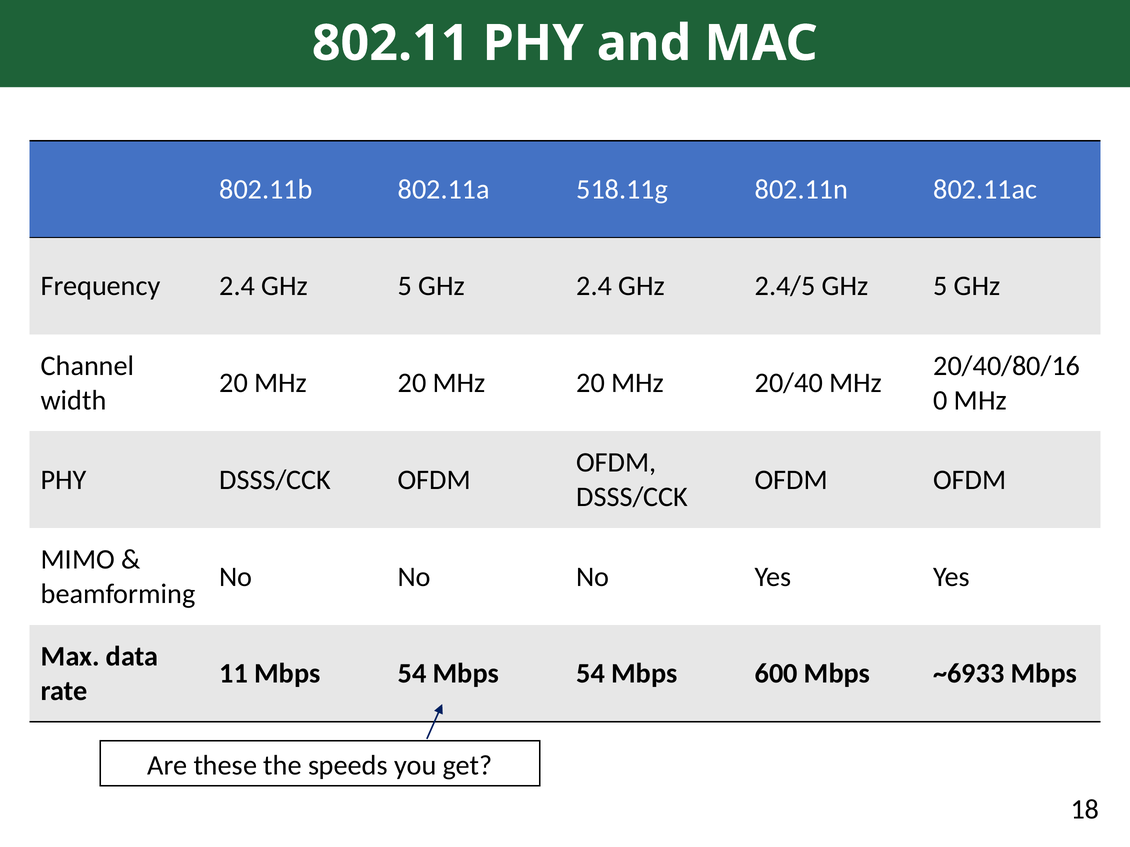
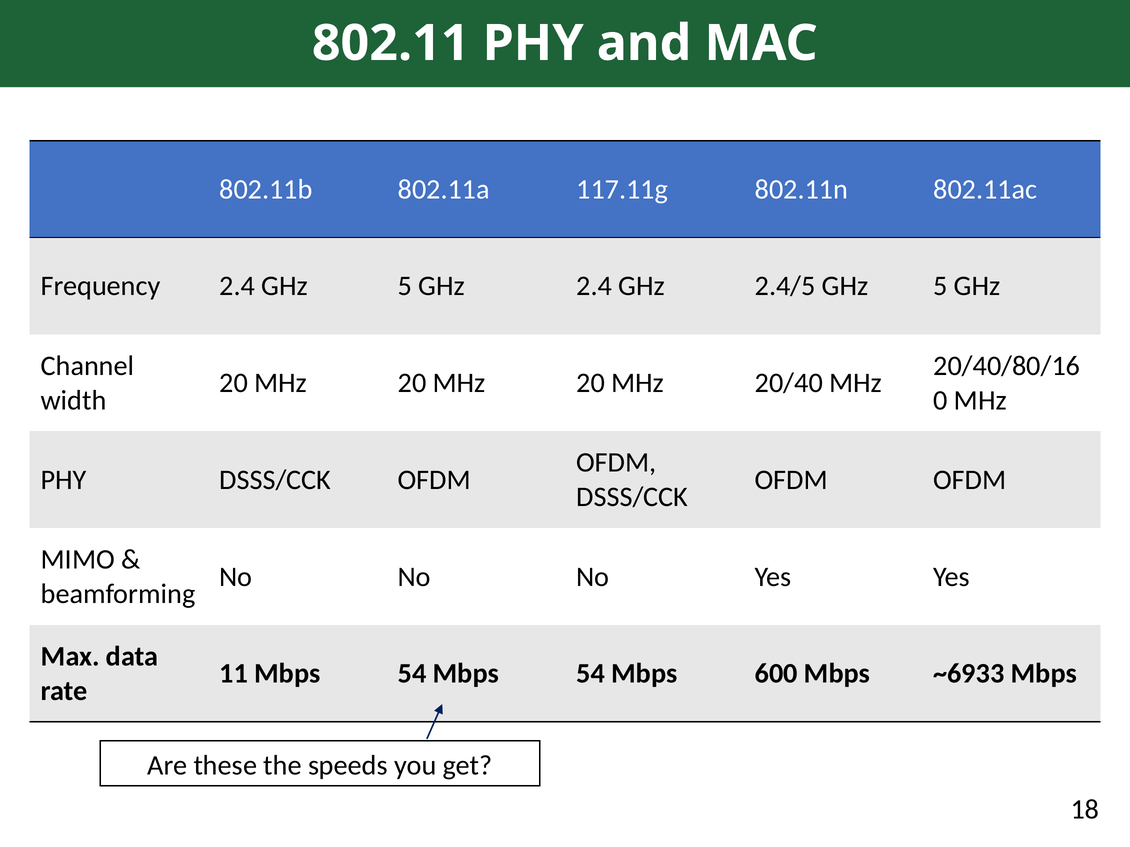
518.11g: 518.11g -> 117.11g
